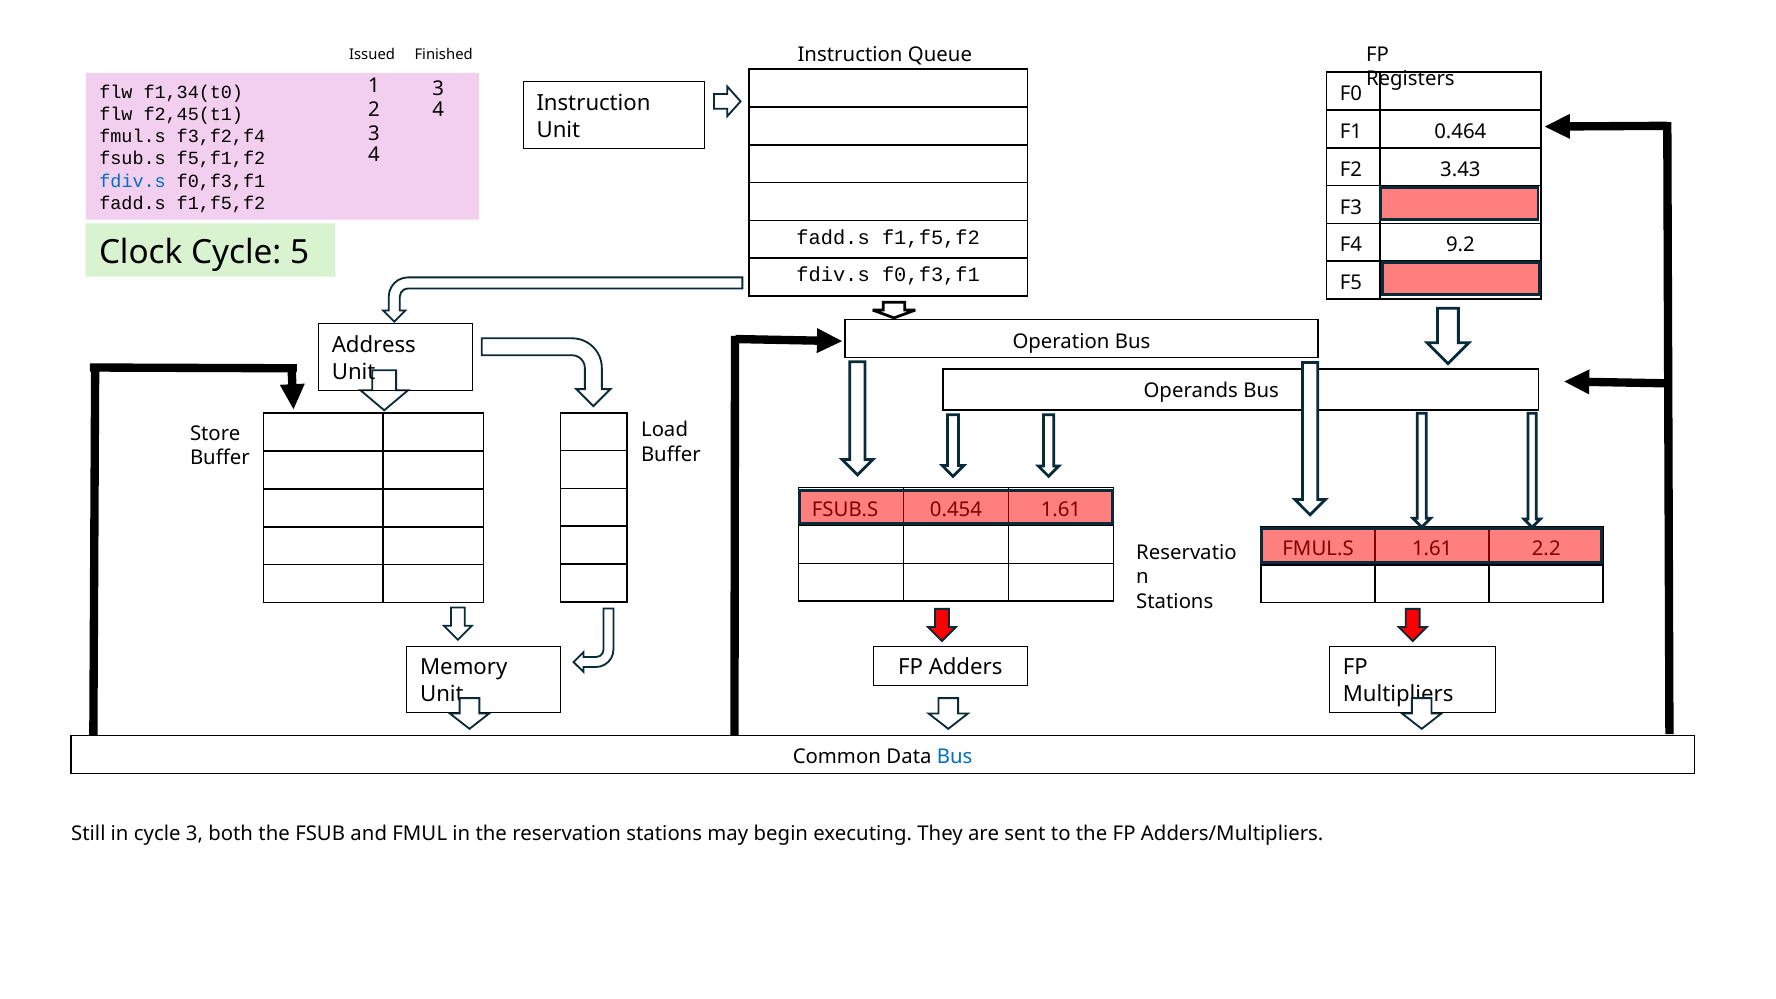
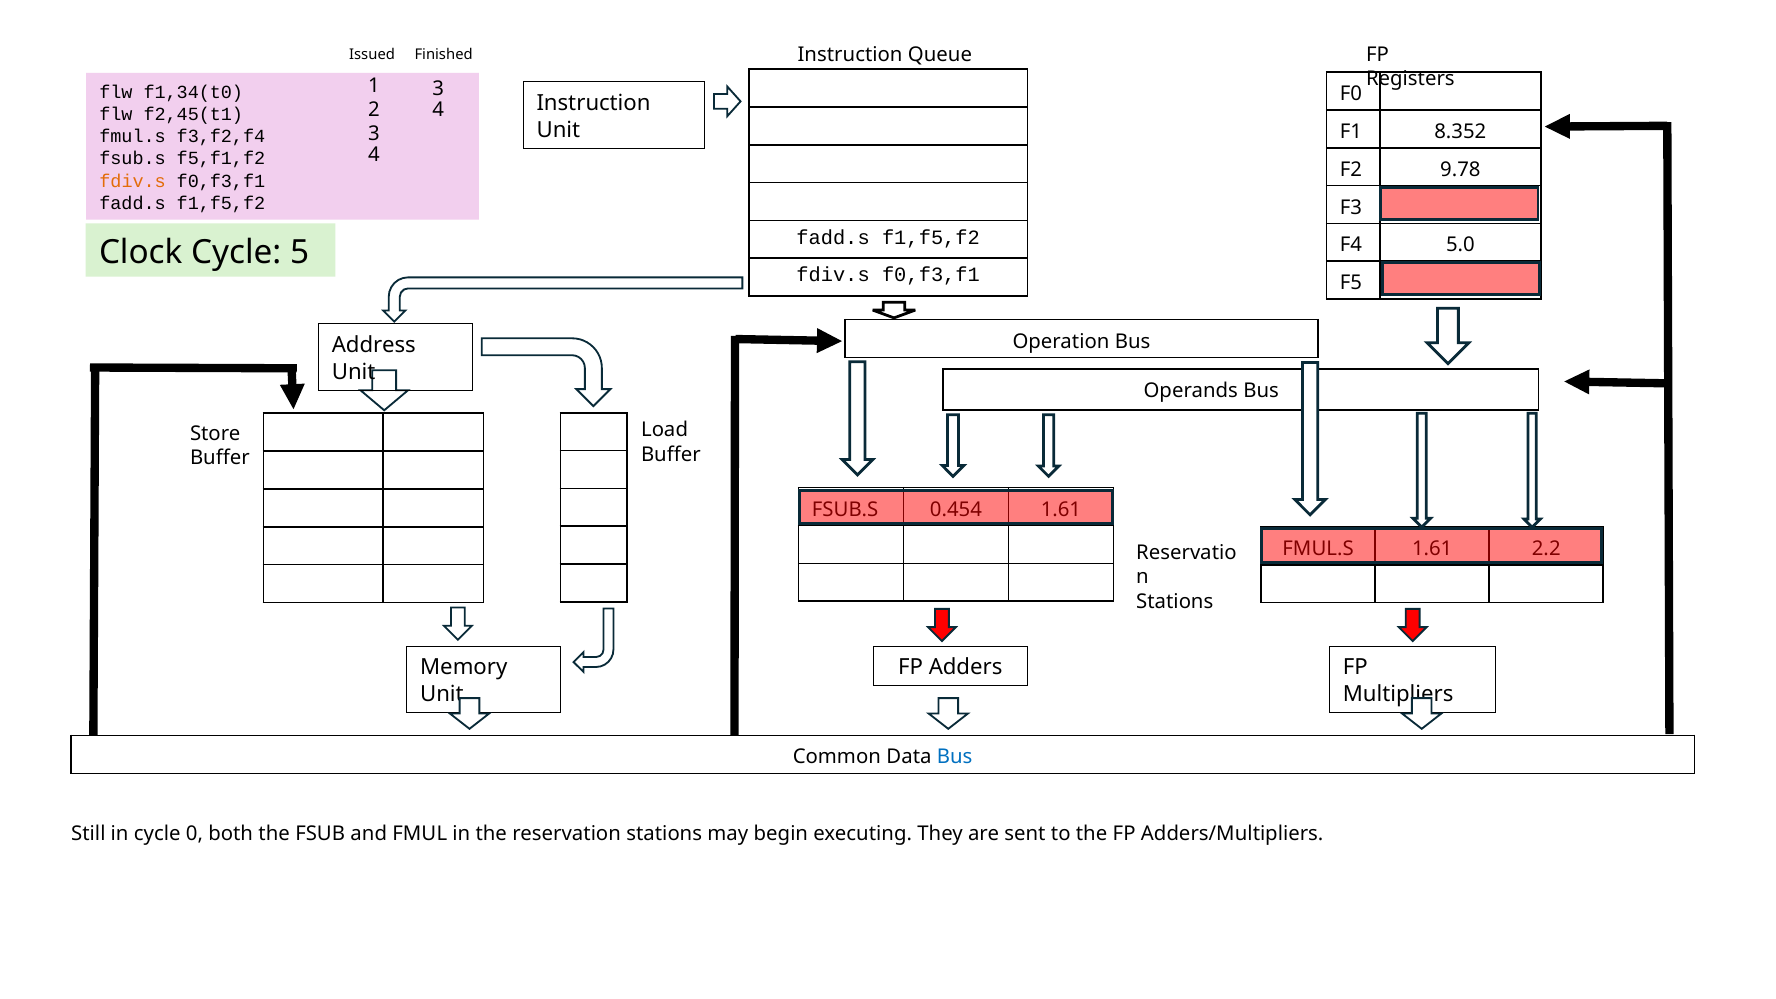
0.464: 0.464 -> 8.352
3.43: 3.43 -> 9.78
fdiv.s at (133, 181) colour: blue -> orange
9.2: 9.2 -> 5.0
cycle 3: 3 -> 0
